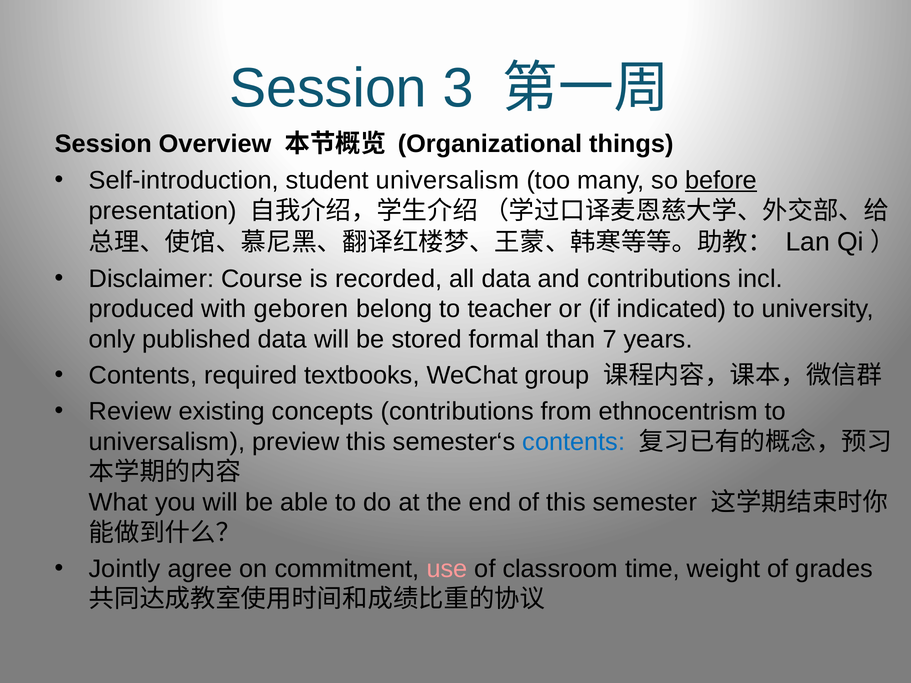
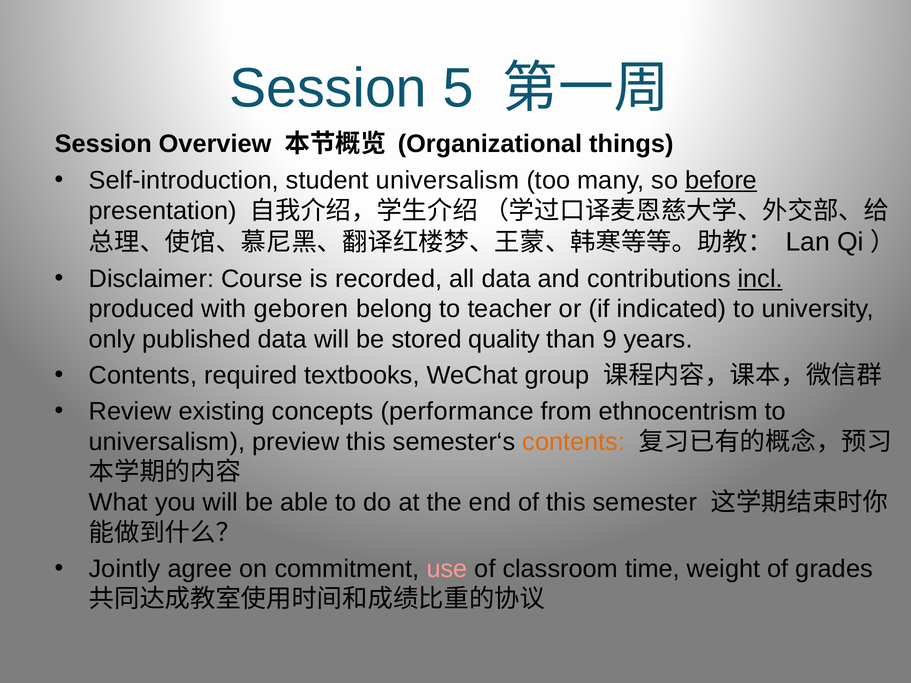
3: 3 -> 5
incl underline: none -> present
formal: formal -> quality
7: 7 -> 9
concepts contributions: contributions -> performance
contents at (574, 442) colour: blue -> orange
